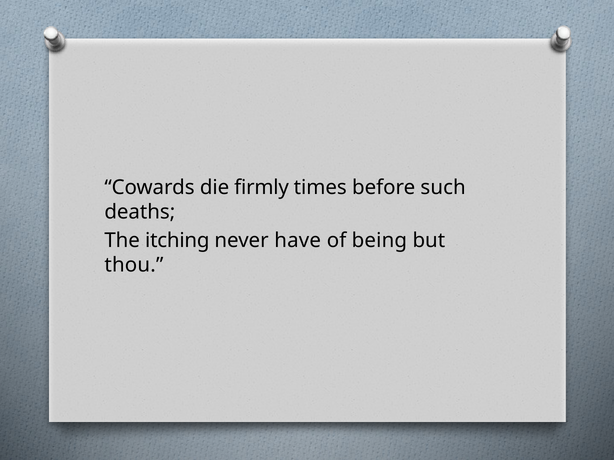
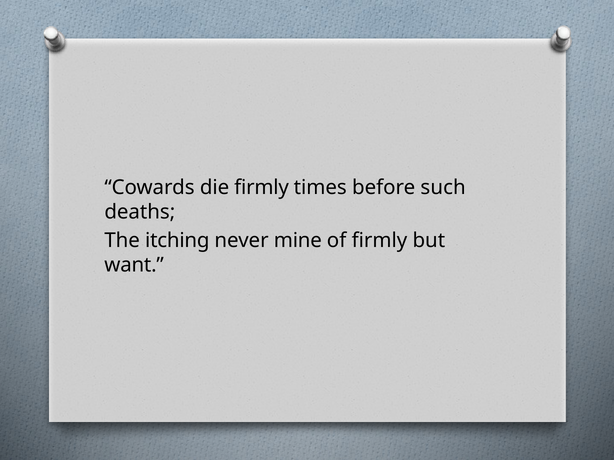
have: have -> mine
of being: being -> firmly
thou: thou -> want
